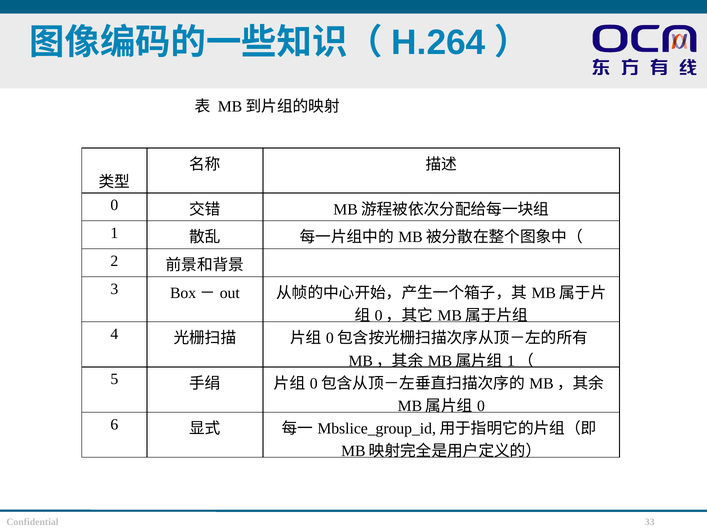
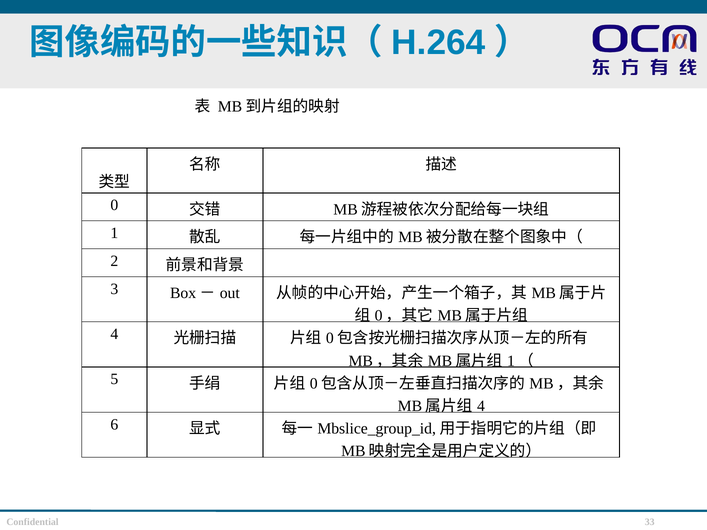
0 at (481, 406): 0 -> 4
